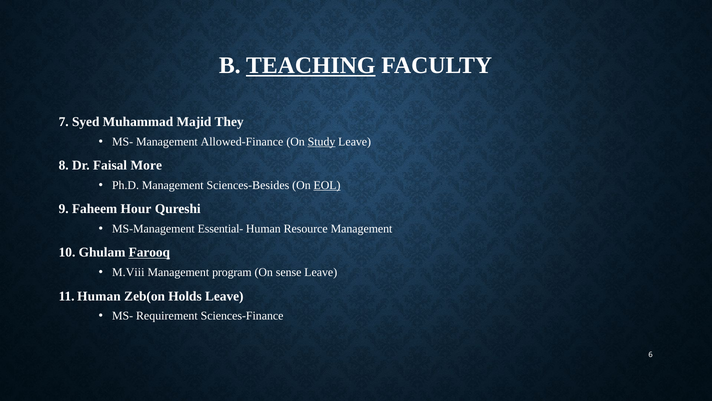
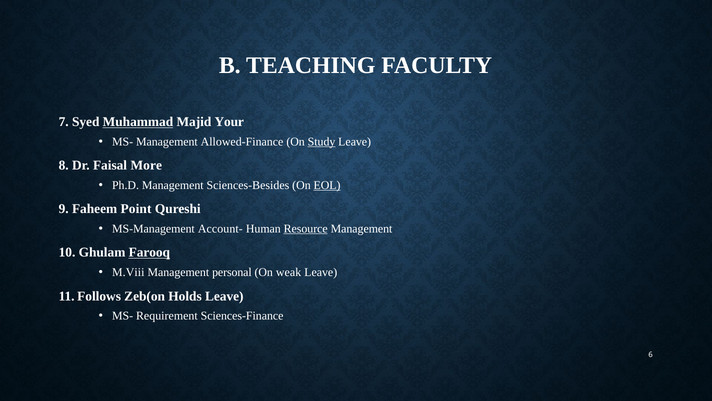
TEACHING underline: present -> none
Muhammad underline: none -> present
They: They -> Your
Hour: Hour -> Point
Essential-: Essential- -> Account-
Resource underline: none -> present
program: program -> personal
sense: sense -> weak
11 Human: Human -> Follows
